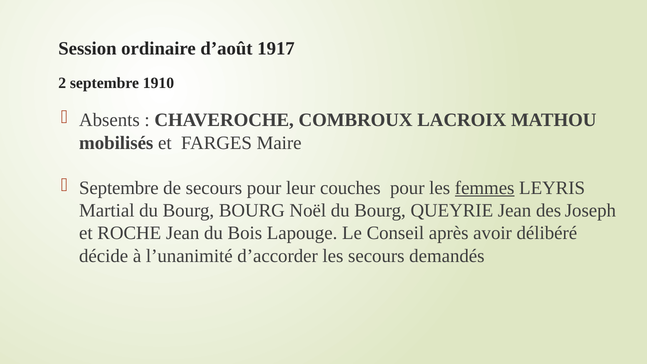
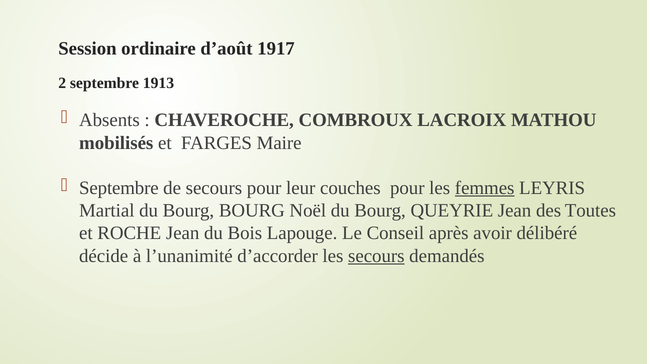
1910: 1910 -> 1913
Joseph: Joseph -> Toutes
secours at (376, 256) underline: none -> present
